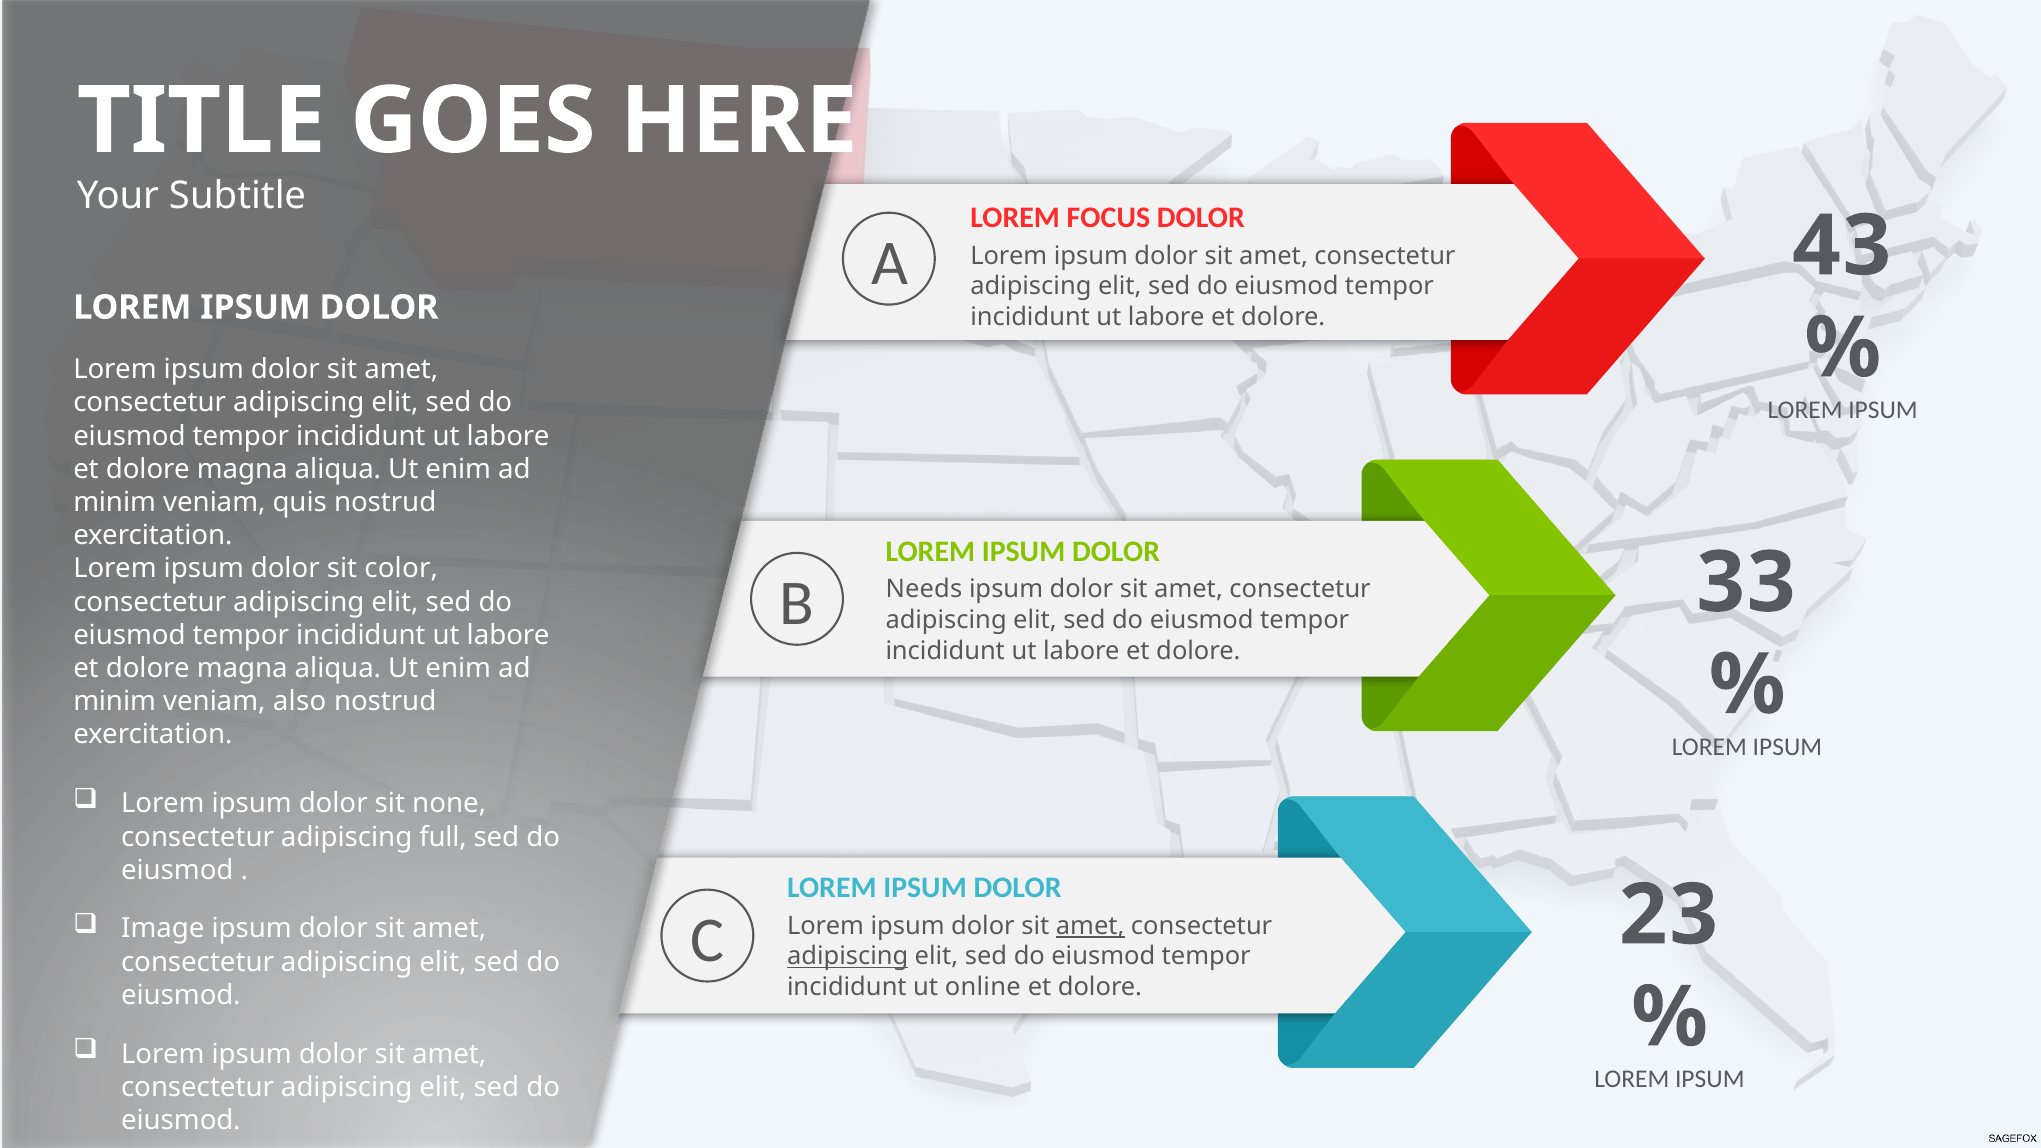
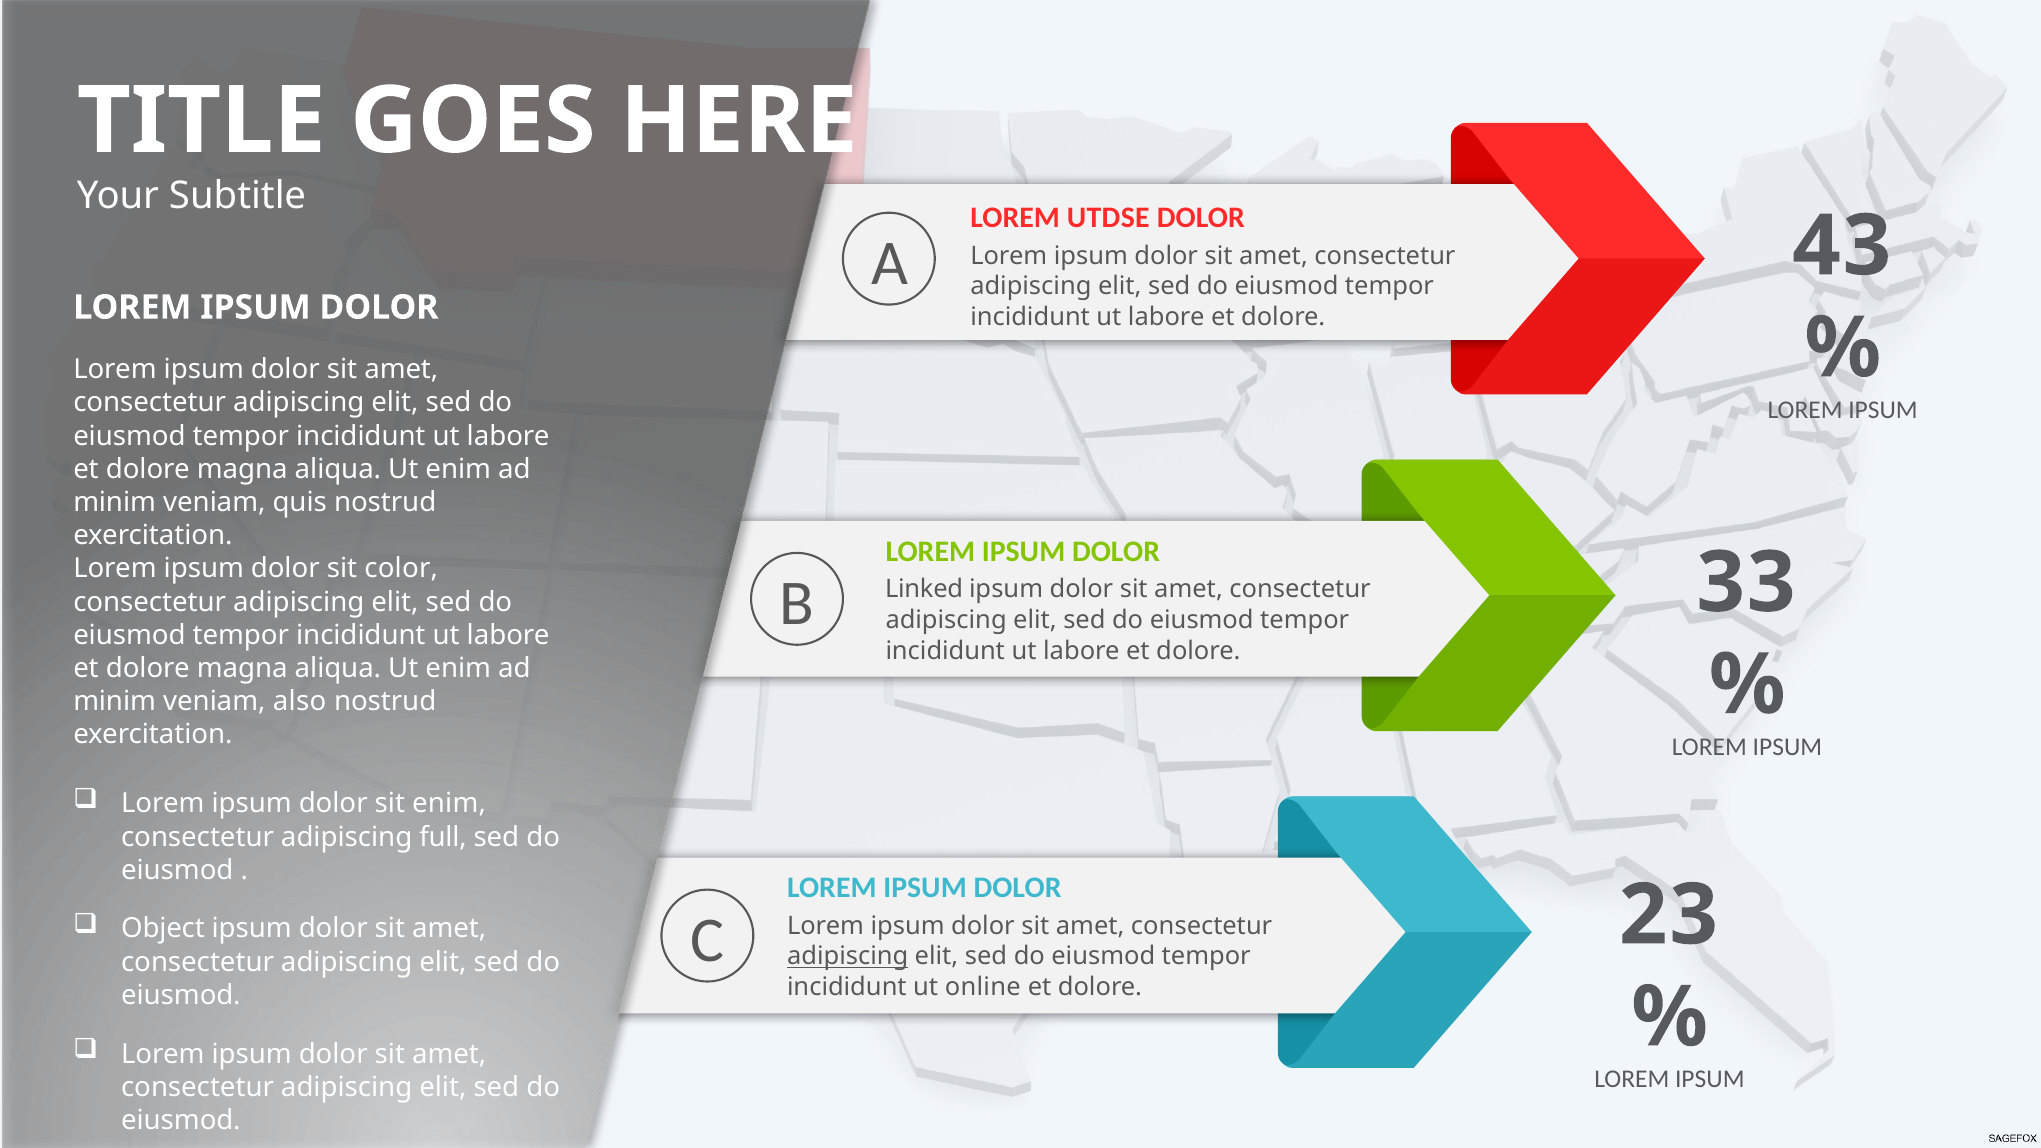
FOCUS: FOCUS -> UTDSE
Needs: Needs -> Linked
sit none: none -> enim
Image: Image -> Object
amet at (1090, 926) underline: present -> none
